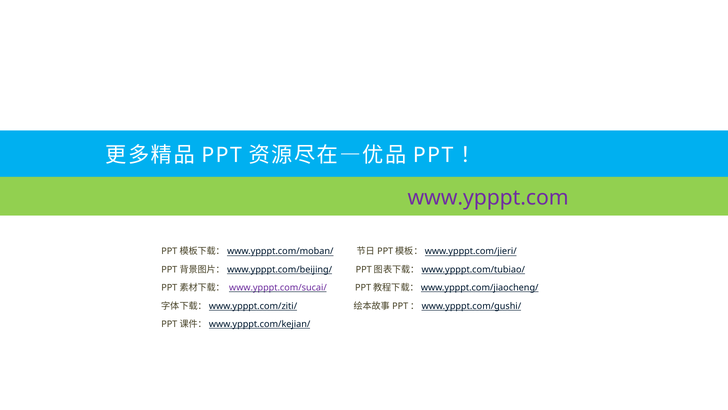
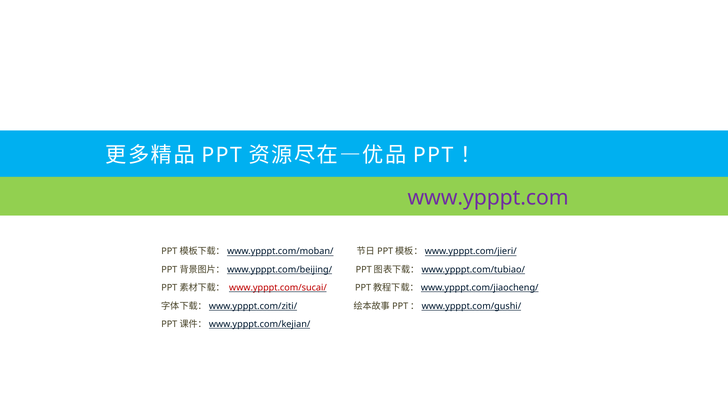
www.ypppt.com/sucai/ colour: purple -> red
